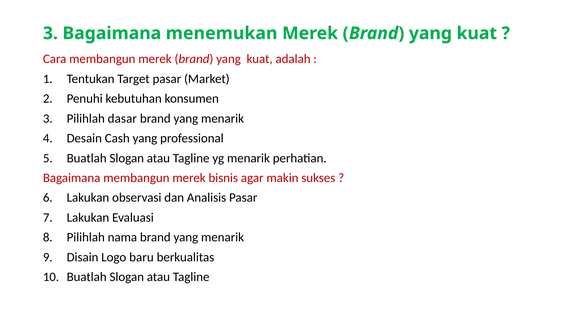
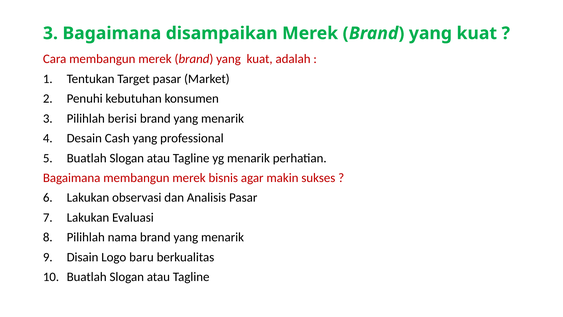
menemukan: menemukan -> disampaikan
dasar: dasar -> berisi
